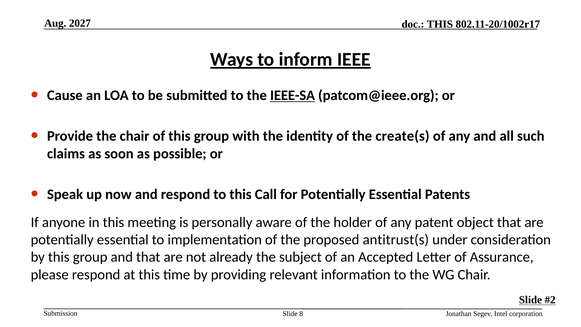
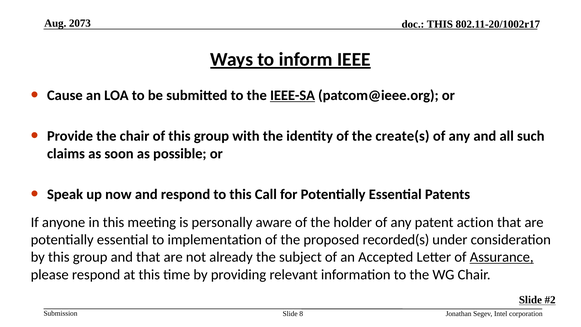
2027: 2027 -> 2073
object: object -> action
antitrust(s: antitrust(s -> recorded(s
Assurance underline: none -> present
